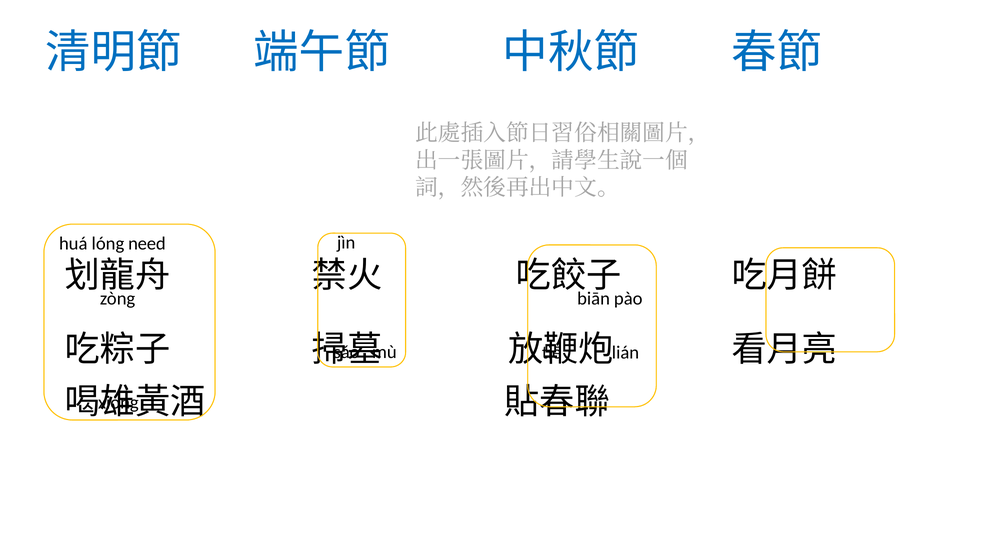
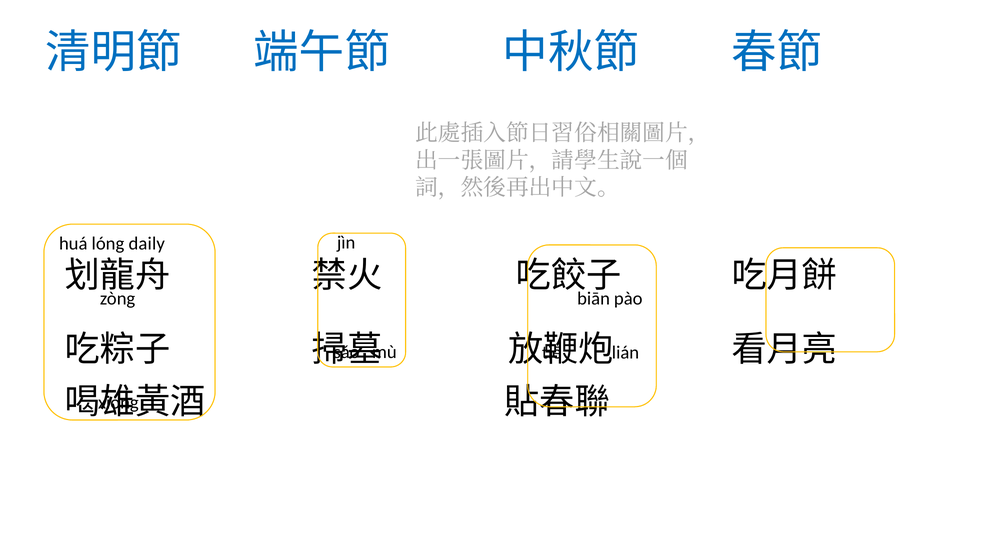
need: need -> daily
